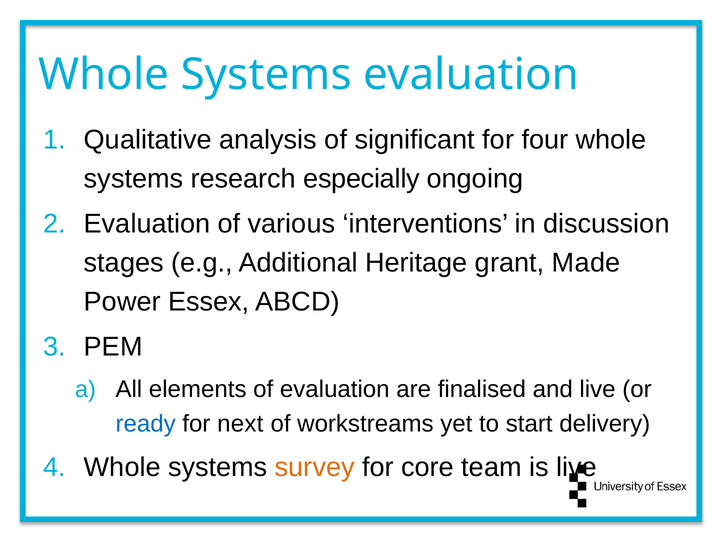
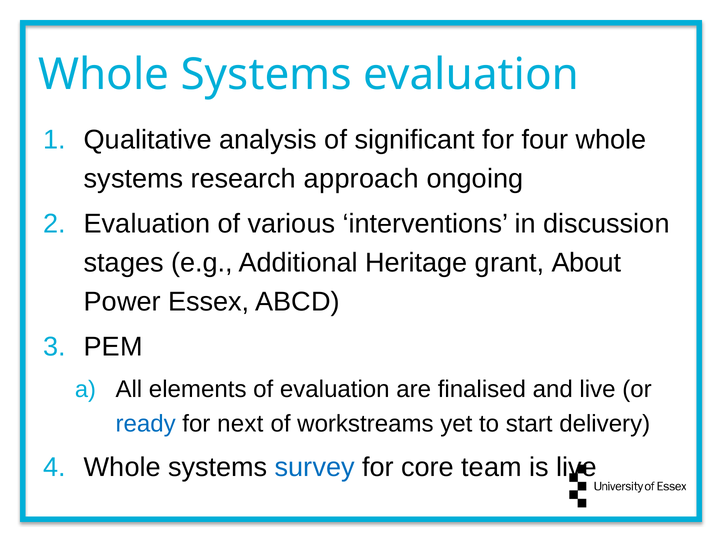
especially: especially -> approach
Made: Made -> About
survey colour: orange -> blue
